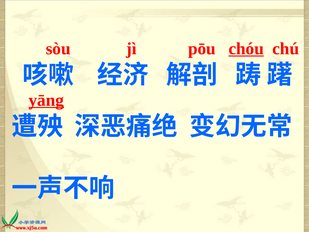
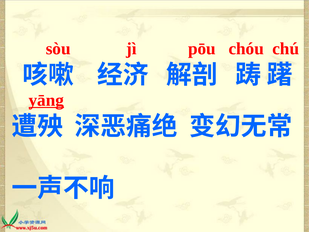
chóu underline: present -> none
